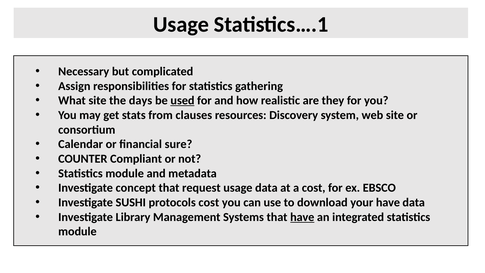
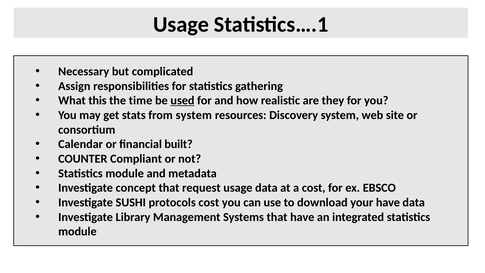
What site: site -> this
days: days -> time
from clauses: clauses -> system
sure: sure -> built
have at (302, 217) underline: present -> none
